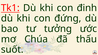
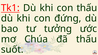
con đinh: đinh -> thấu
